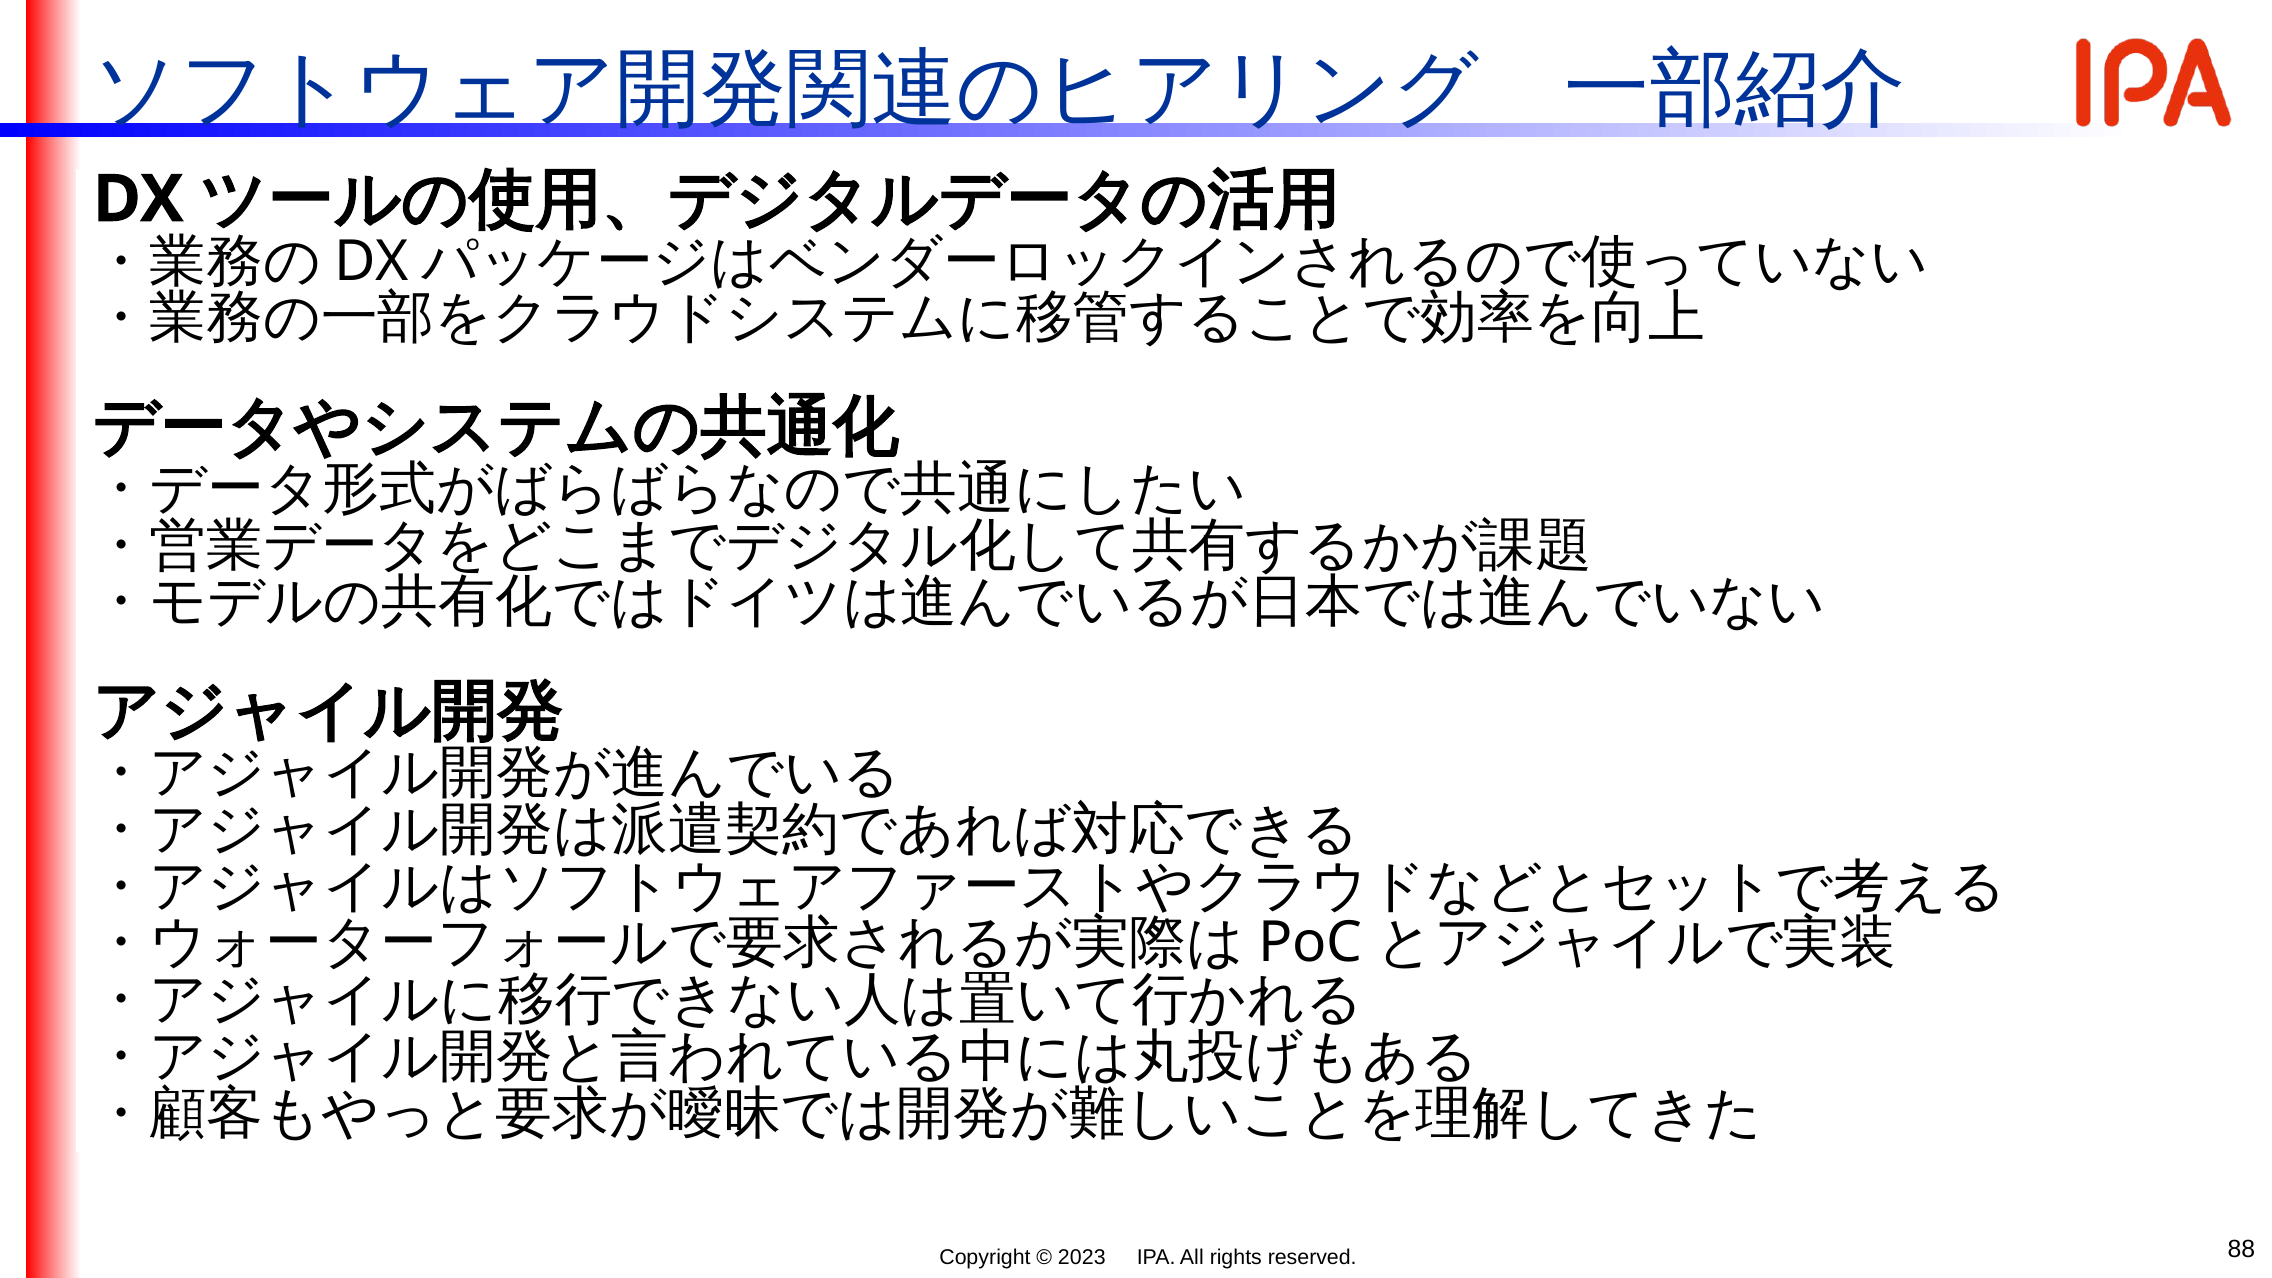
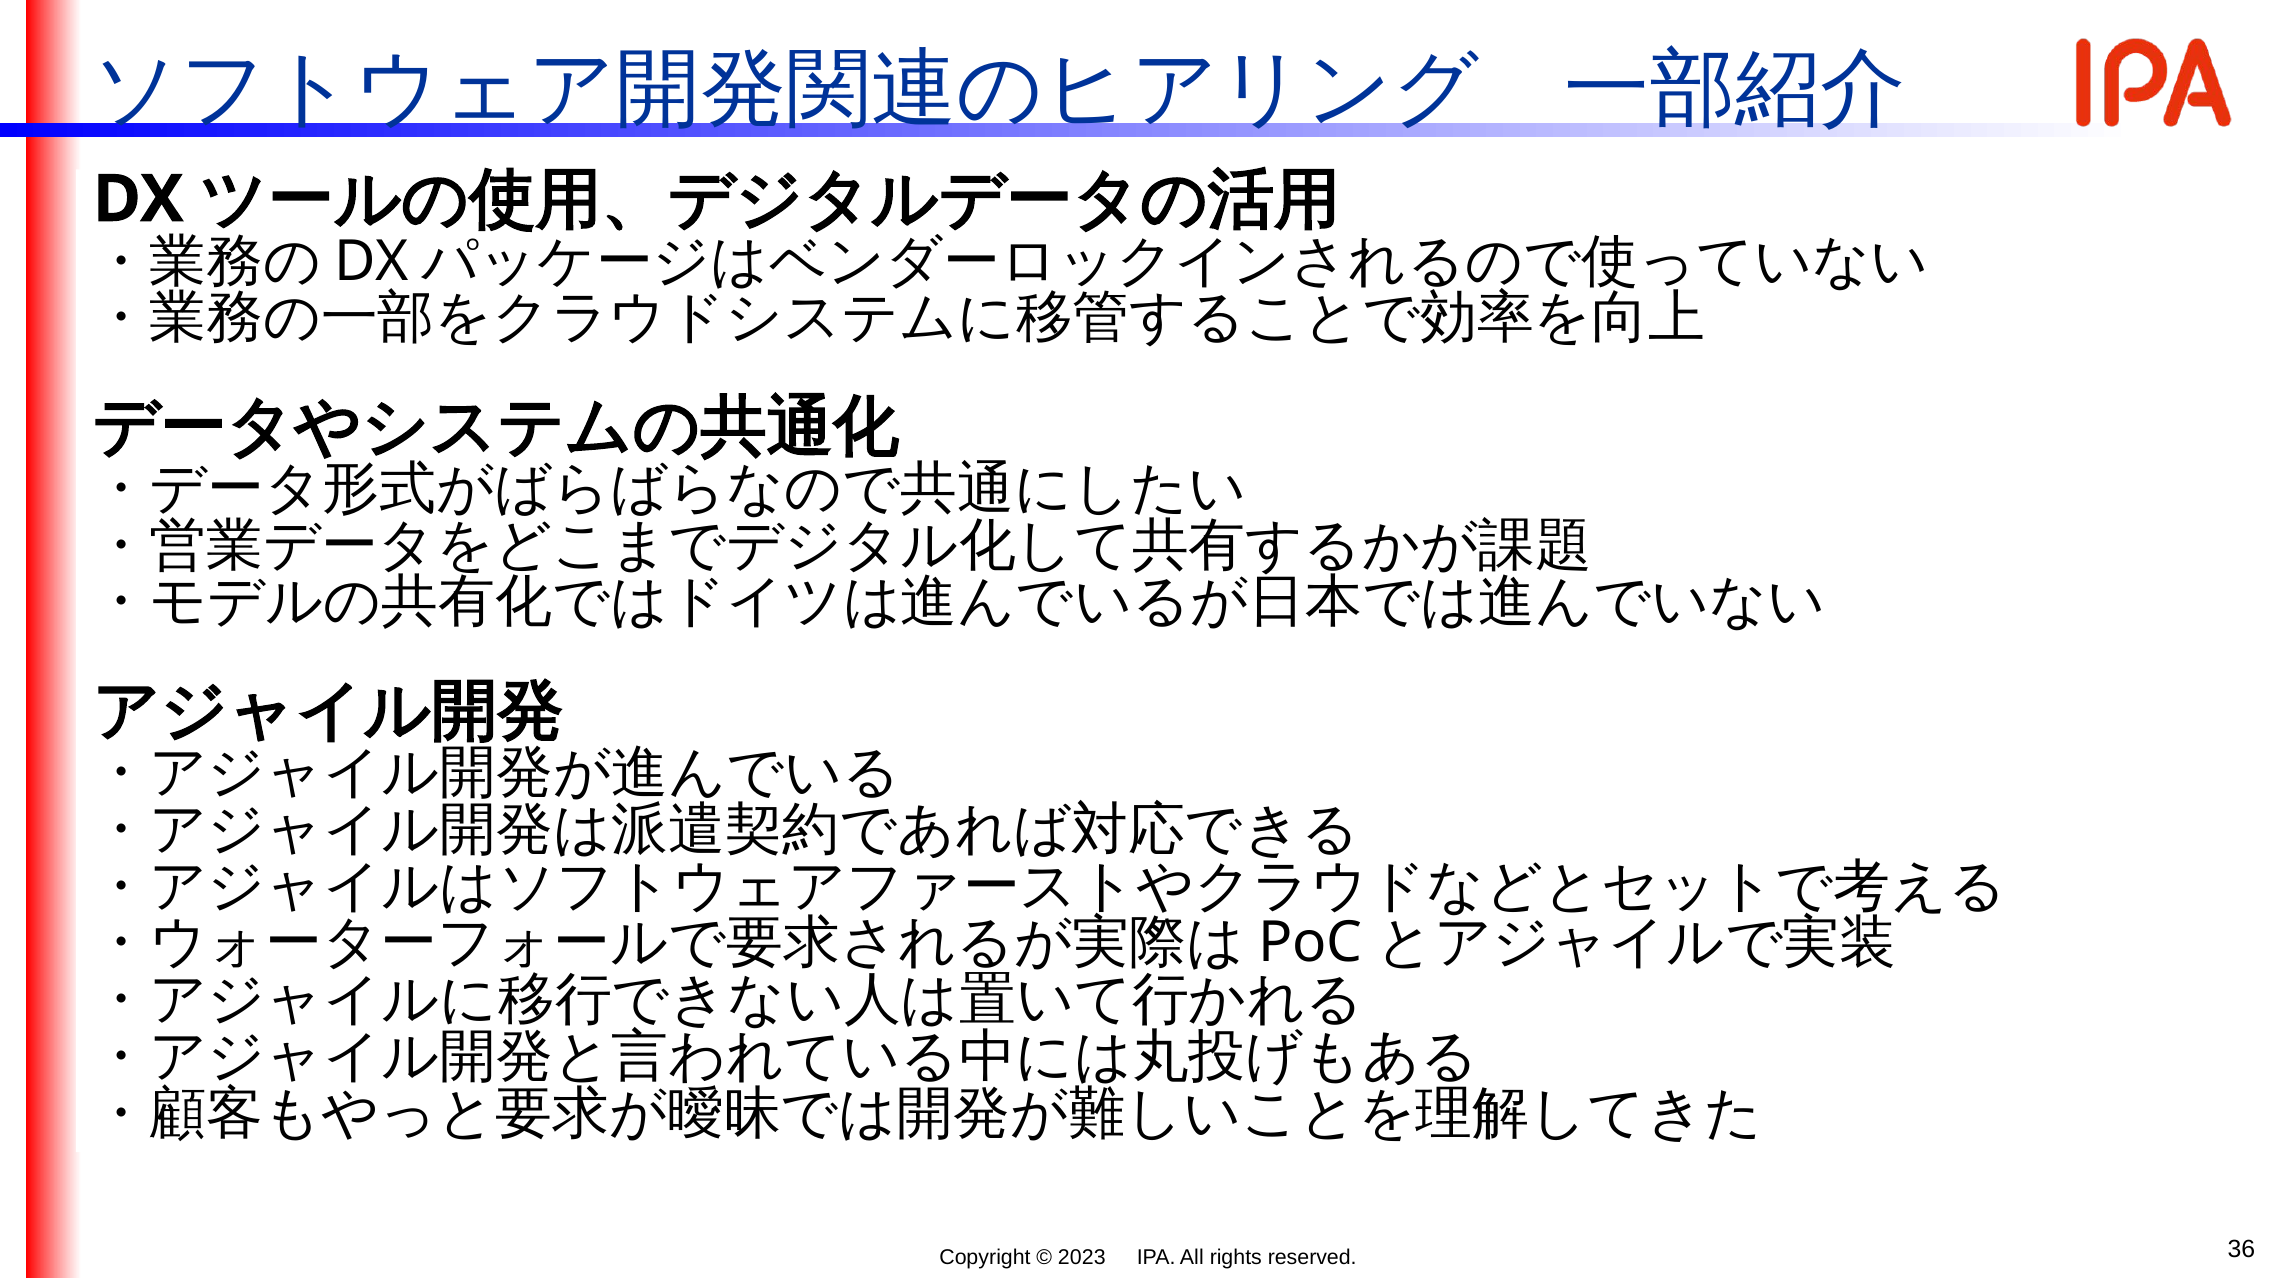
88: 88 -> 36
